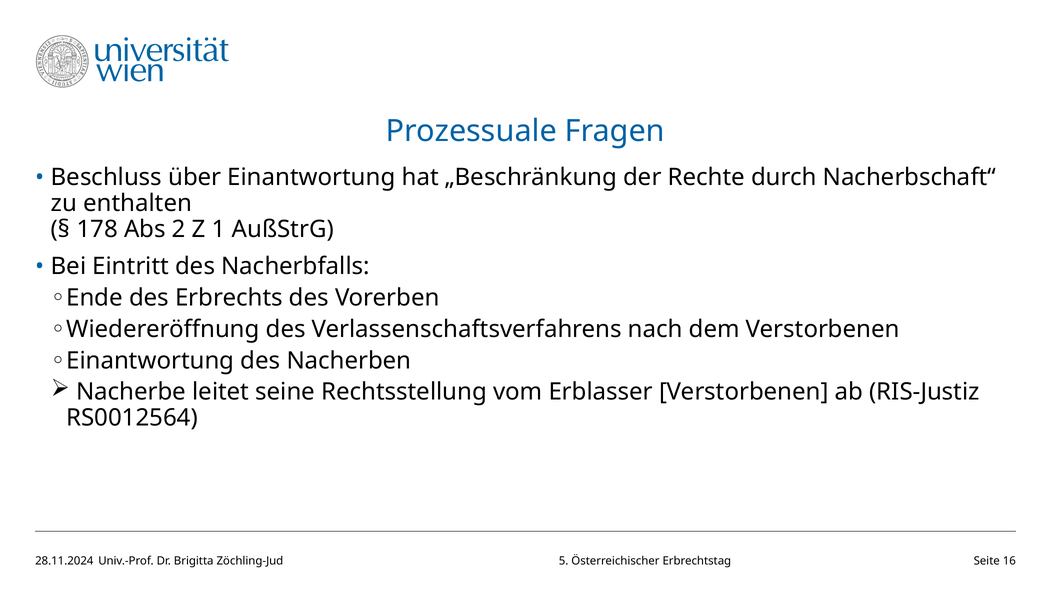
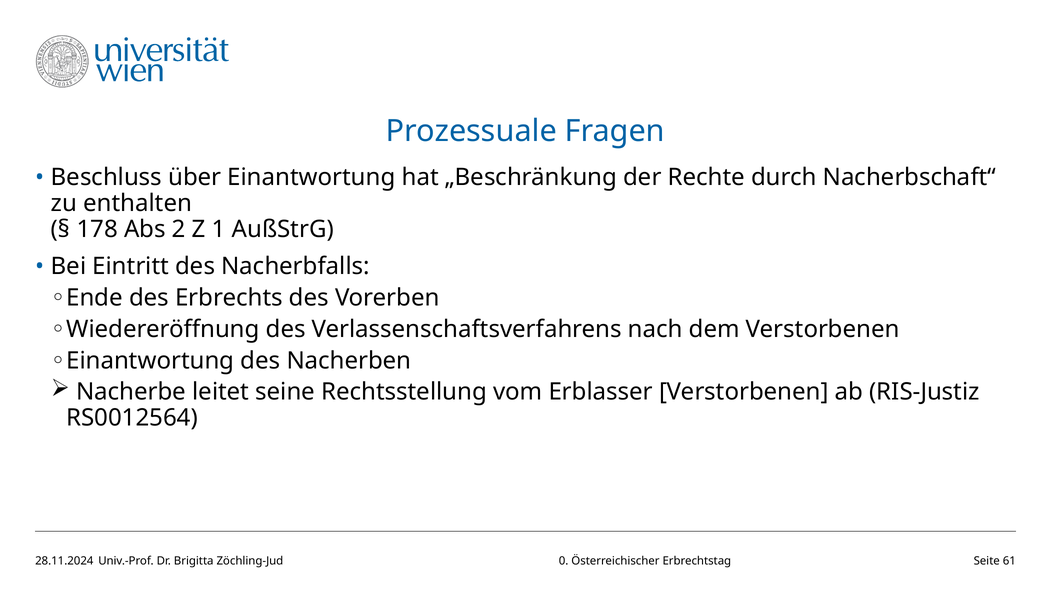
5: 5 -> 0
16: 16 -> 61
